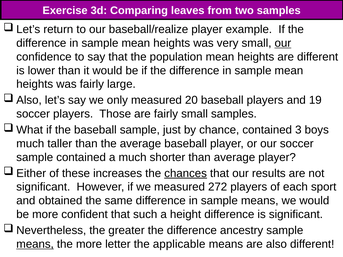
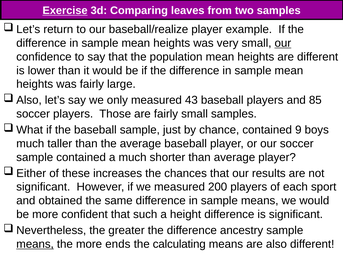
Exercise underline: none -> present
20: 20 -> 43
19: 19 -> 85
3: 3 -> 9
chances underline: present -> none
272: 272 -> 200
letter: letter -> ends
applicable: applicable -> calculating
